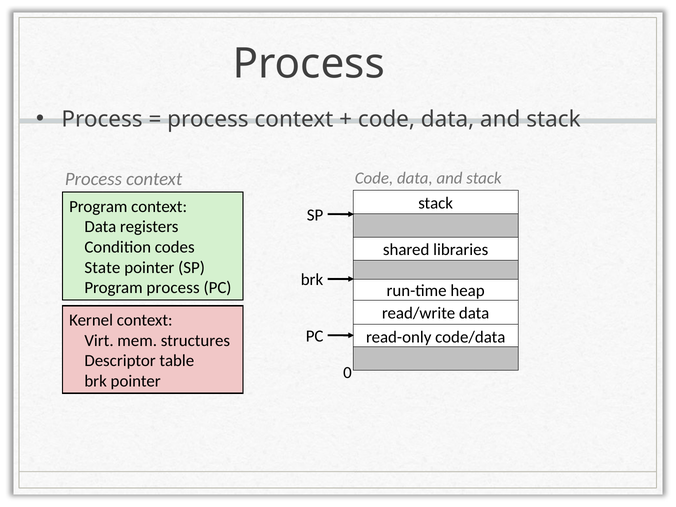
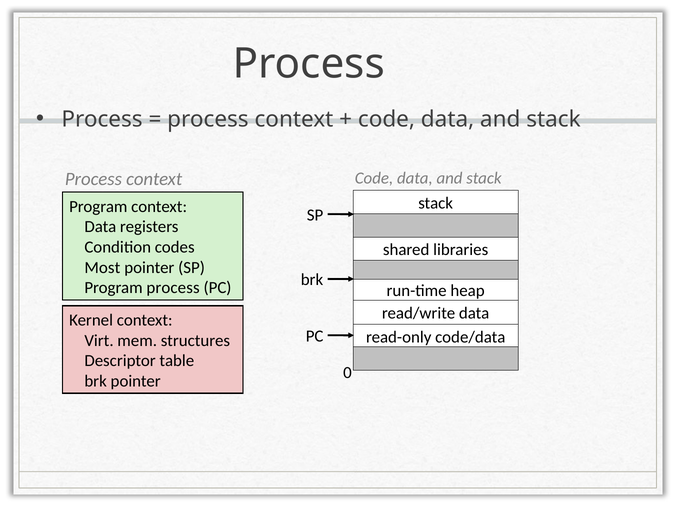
State: State -> Most
